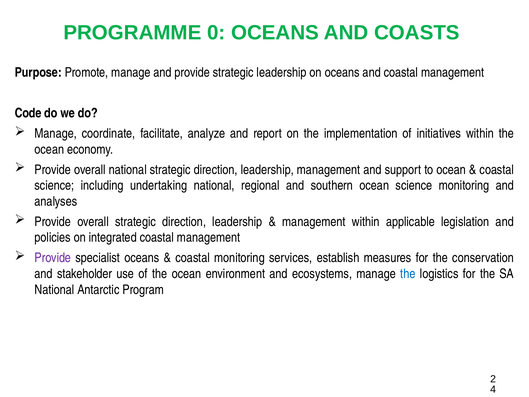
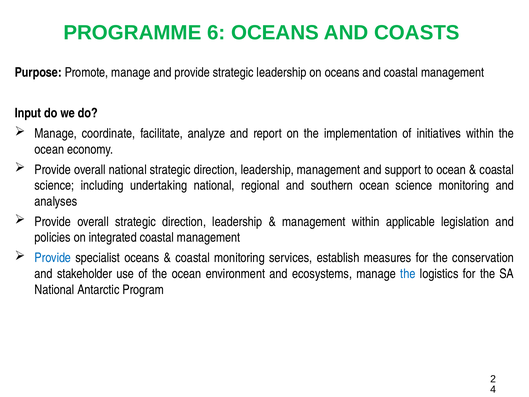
0: 0 -> 6
Code: Code -> Input
Provide at (53, 258) colour: purple -> blue
